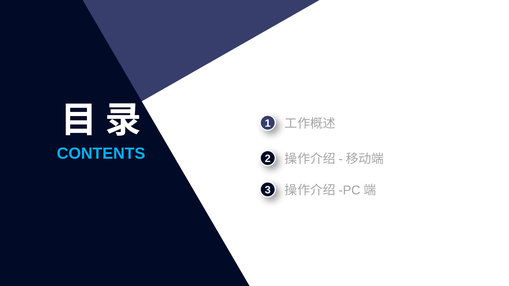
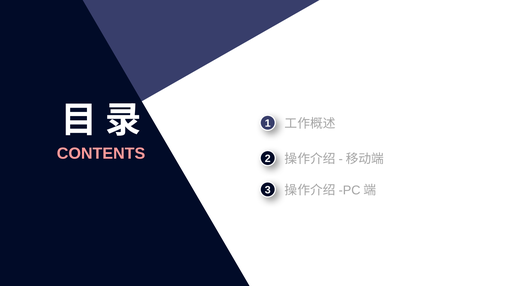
CONTENTS colour: light blue -> pink
